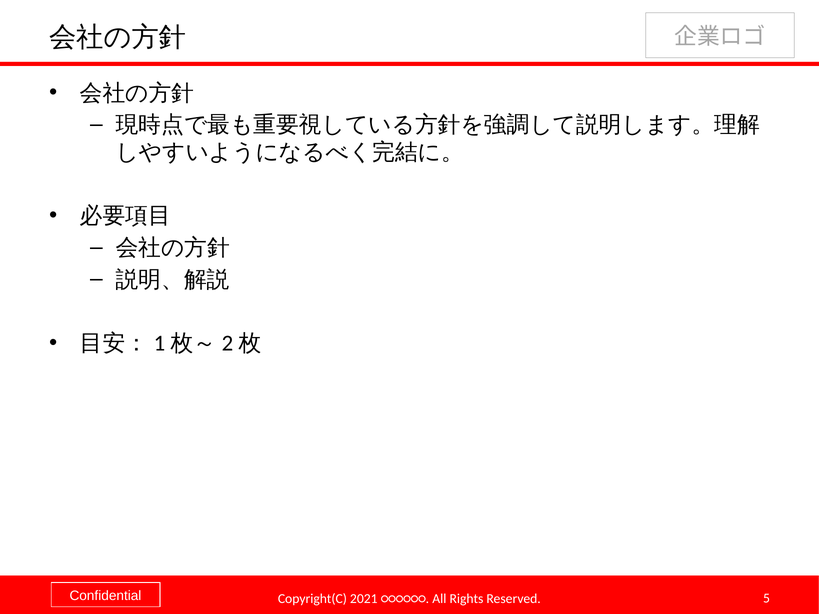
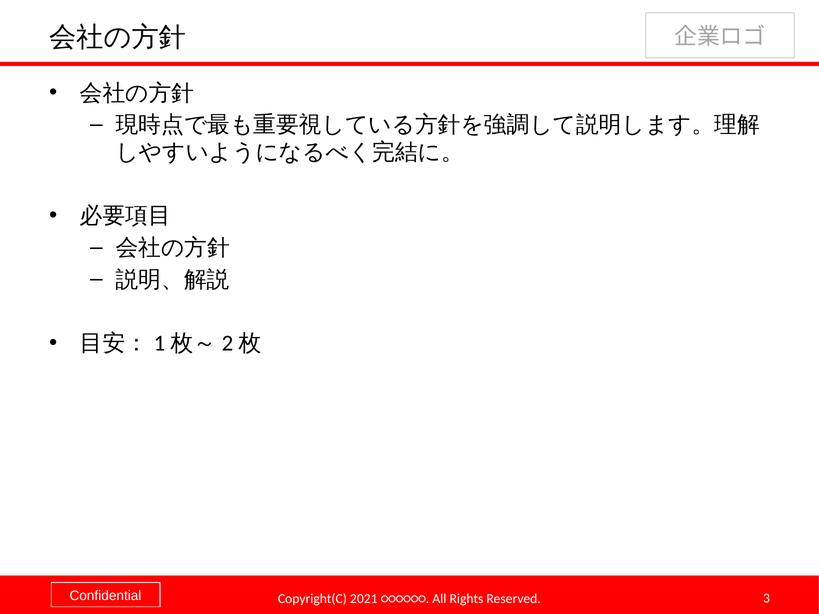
5: 5 -> 3
